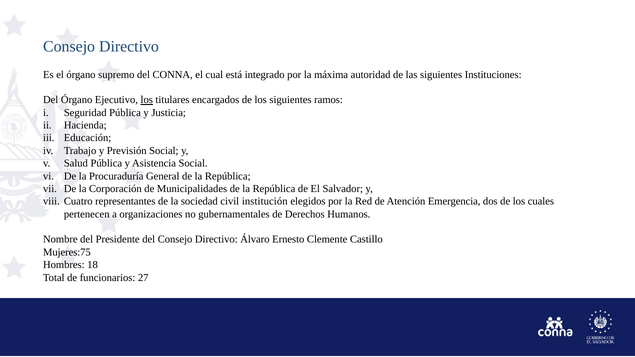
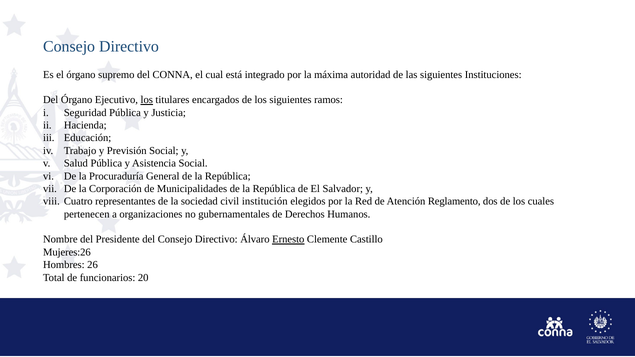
Emergencia: Emergencia -> Reglamento
Ernesto underline: none -> present
Mujeres:75: Mujeres:75 -> Mujeres:26
18: 18 -> 26
27: 27 -> 20
